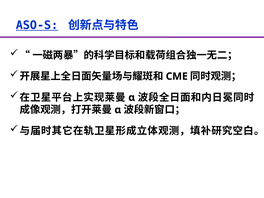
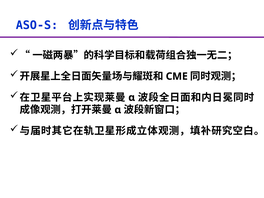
ASO-S underline: present -> none
